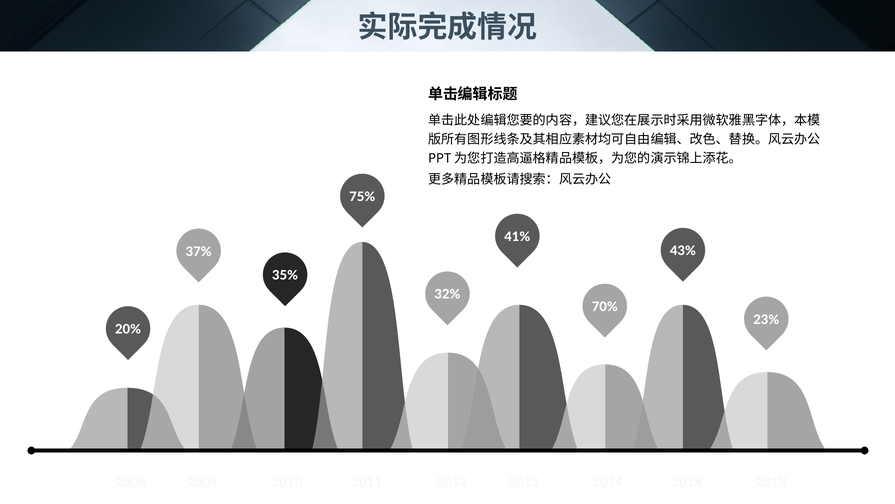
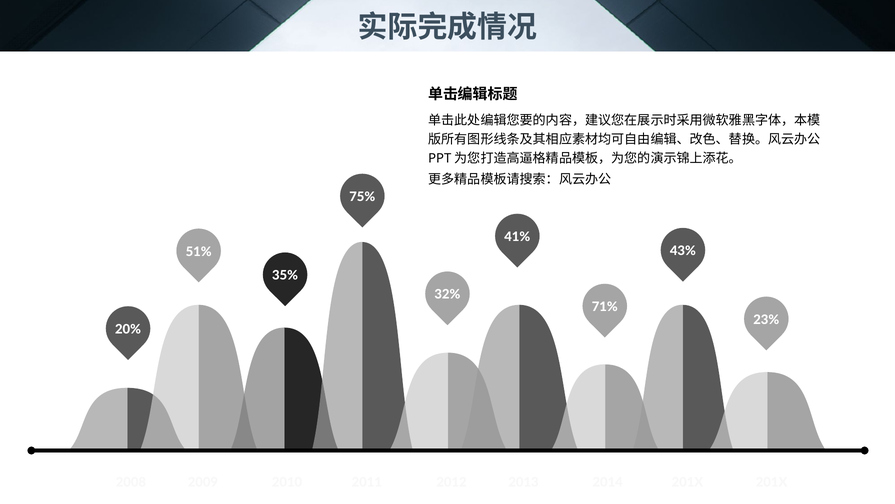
37%: 37% -> 51%
70%: 70% -> 71%
